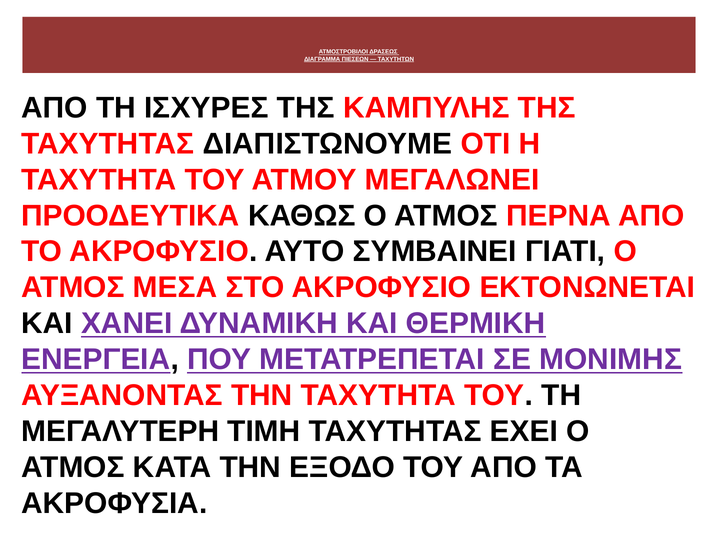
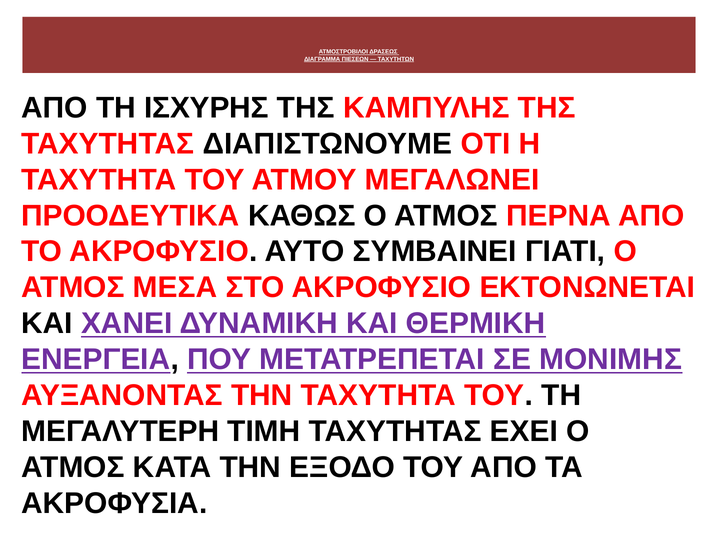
ΙΣΧΥΡΕΣ: ΙΣΧΥΡΕΣ -> ΙΣΧΥΡΗΣ
